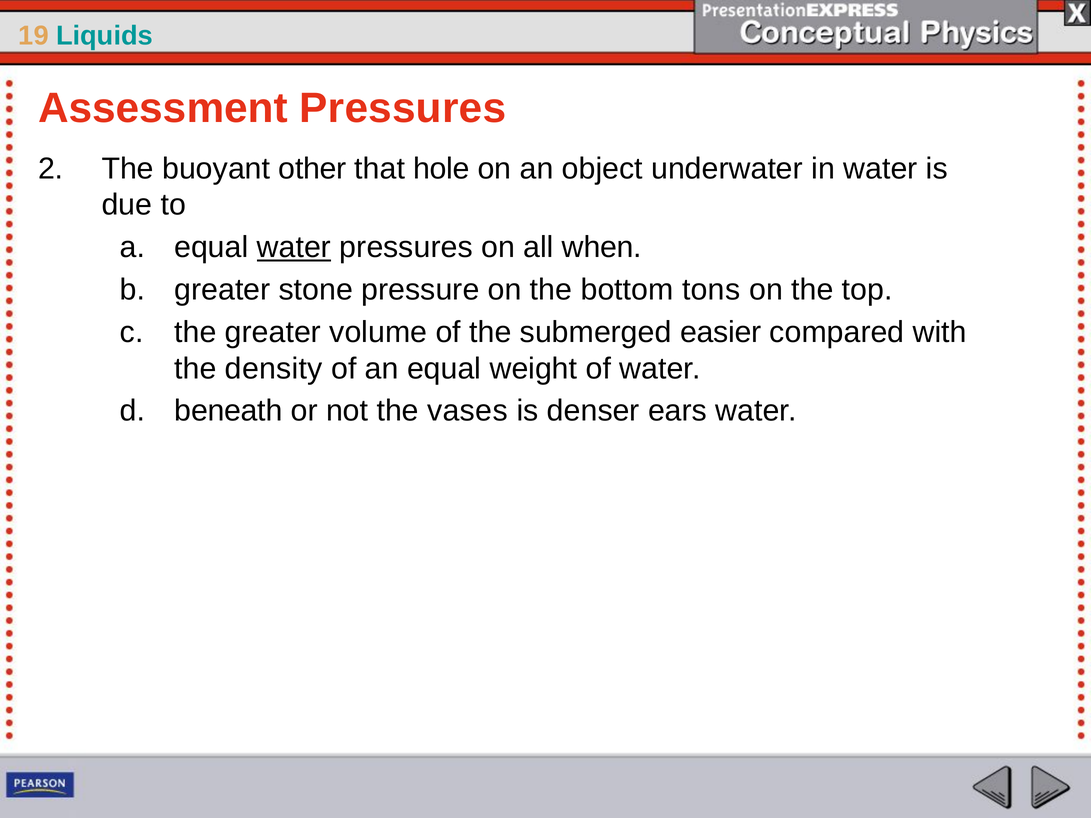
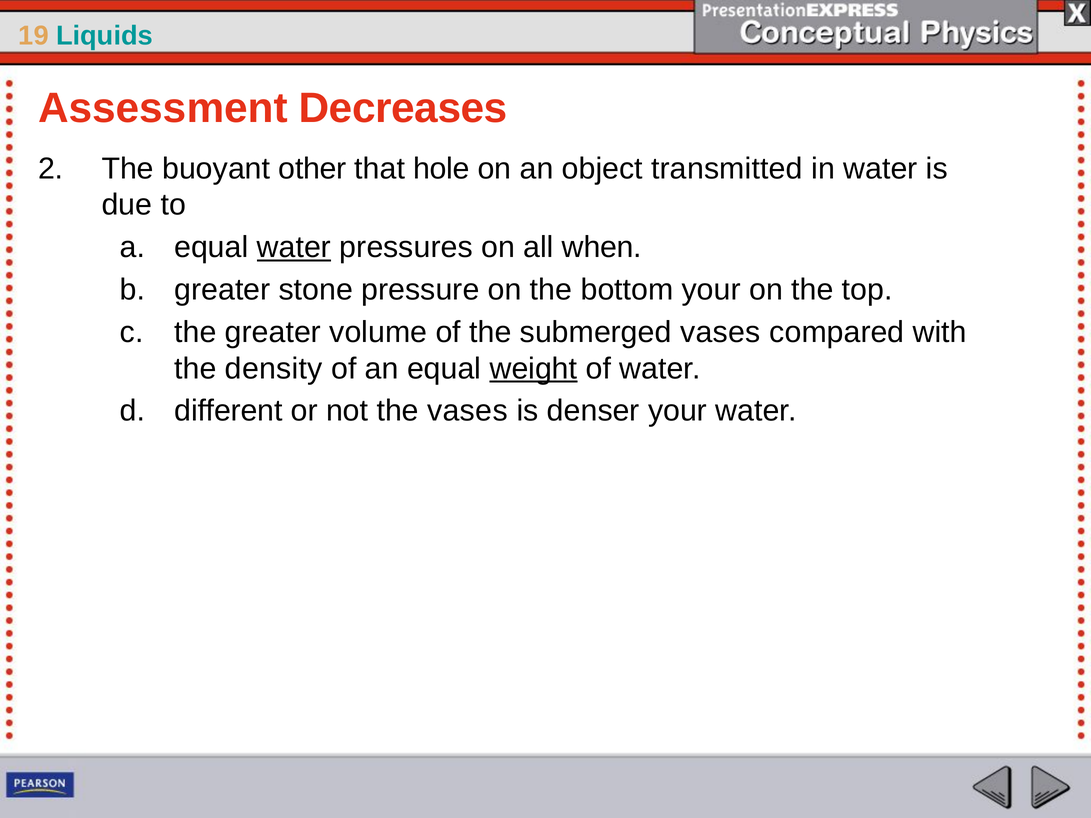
Assessment Pressures: Pressures -> Decreases
underwater: underwater -> transmitted
bottom tons: tons -> your
submerged easier: easier -> vases
weight underline: none -> present
beneath: beneath -> different
denser ears: ears -> your
